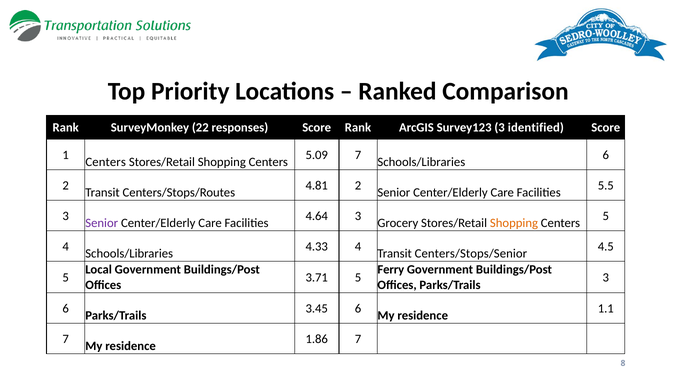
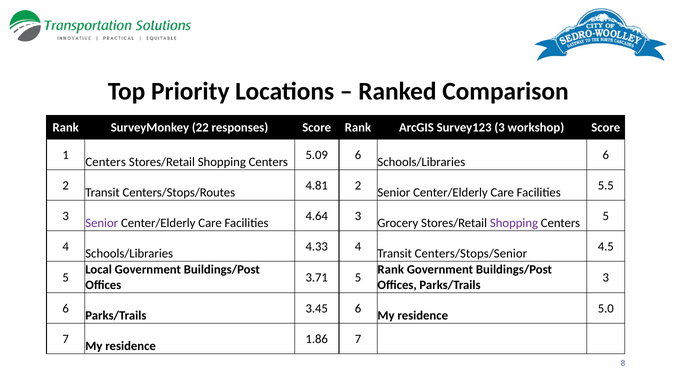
identified: identified -> workshop
5.09 7: 7 -> 6
Shopping at (514, 223) colour: orange -> purple
Ferry at (391, 269): Ferry -> Rank
1.1: 1.1 -> 5.0
